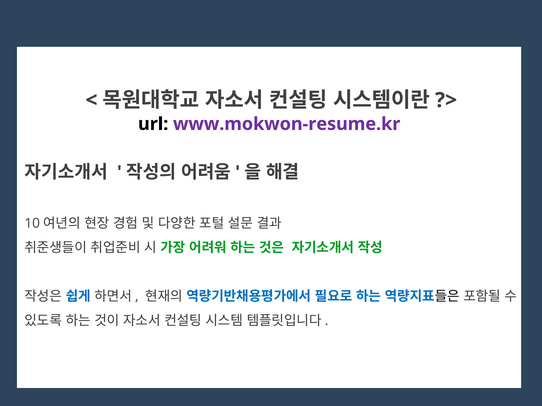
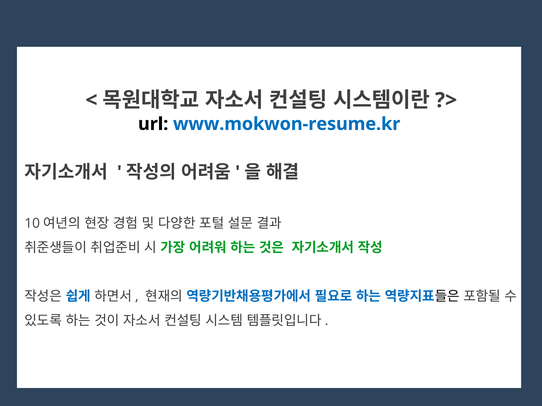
www.mokwon-resume.kr colour: purple -> blue
